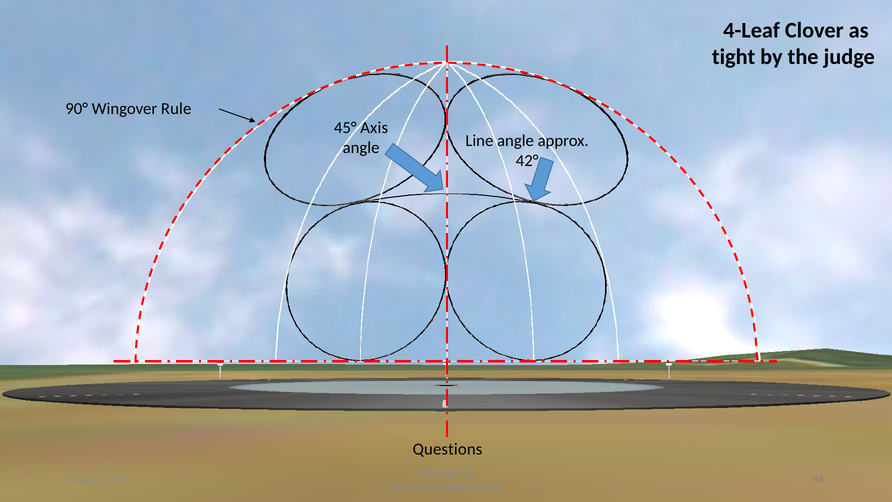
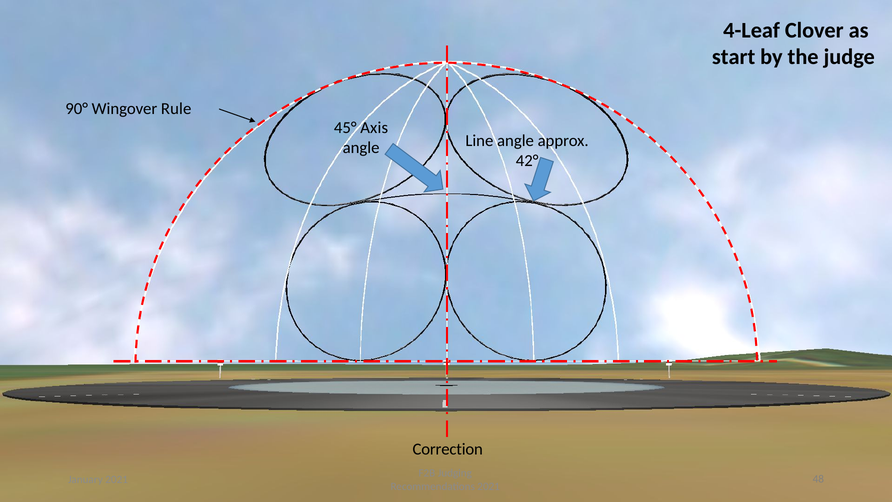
tight: tight -> start
Questions: Questions -> Correction
